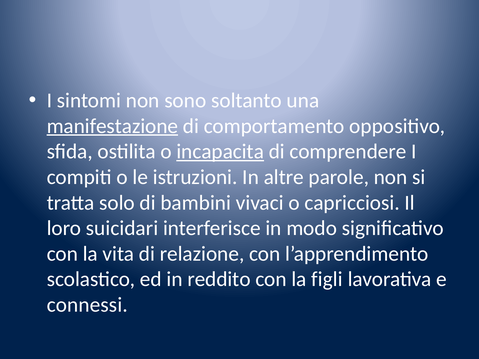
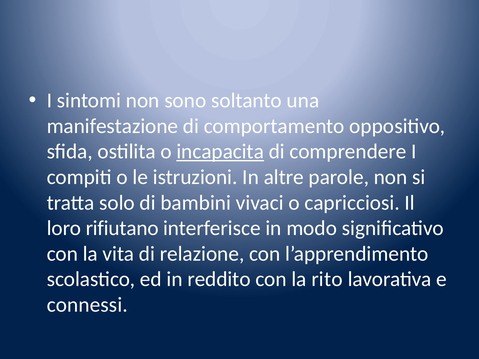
manifestazione underline: present -> none
suicidari: suicidari -> rifiutano
figli: figli -> rito
